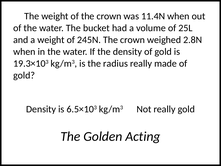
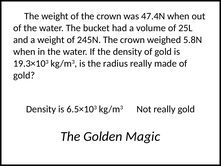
11.4N: 11.4N -> 47.4N
2.8N: 2.8N -> 5.8N
Acting: Acting -> Magic
